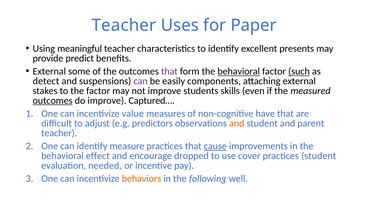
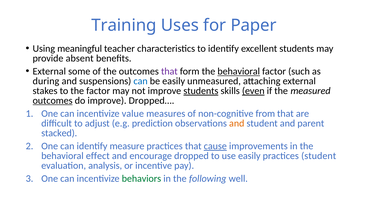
Teacher at (124, 25): Teacher -> Training
excellent presents: presents -> students
predict: predict -> absent
such underline: present -> none
detect: detect -> during
can at (141, 81) colour: purple -> blue
components: components -> unmeasured
students at (201, 91) underline: none -> present
even underline: none -> present
Captured…: Captured… -> Dropped…
have: have -> from
predictors: predictors -> prediction
teacher at (59, 133): teacher -> stacked
use cover: cover -> easily
needed: needed -> analysis
behaviors colour: orange -> green
